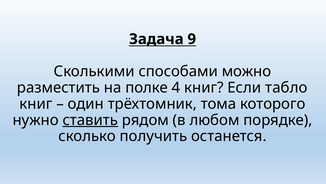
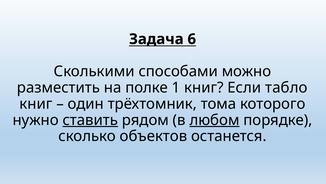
9: 9 -> 6
4: 4 -> 1
любом underline: none -> present
получить: получить -> объектов
